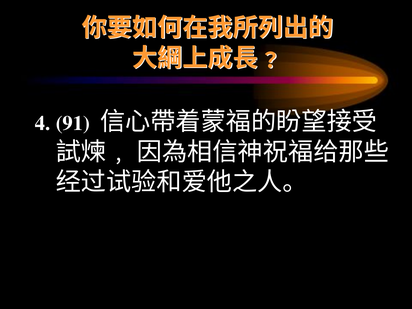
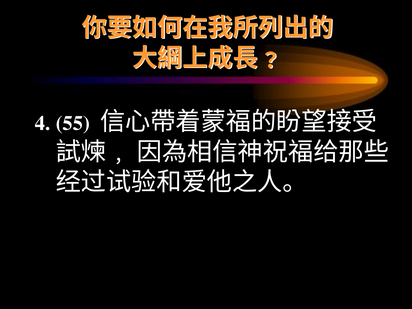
91: 91 -> 55
